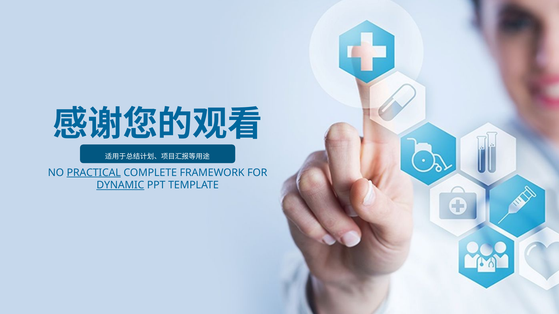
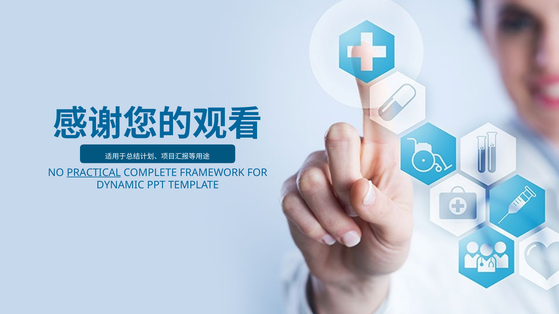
DYNAMIC underline: present -> none
